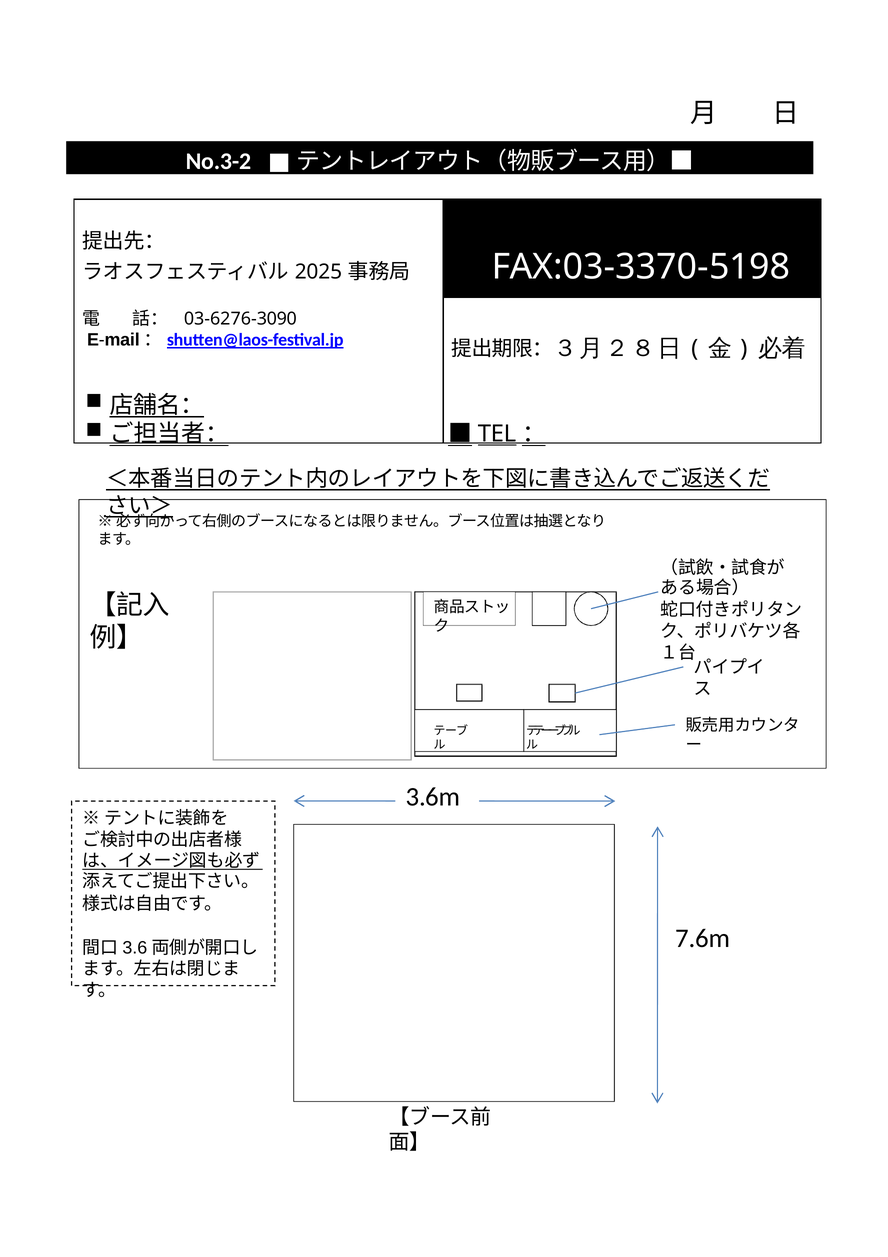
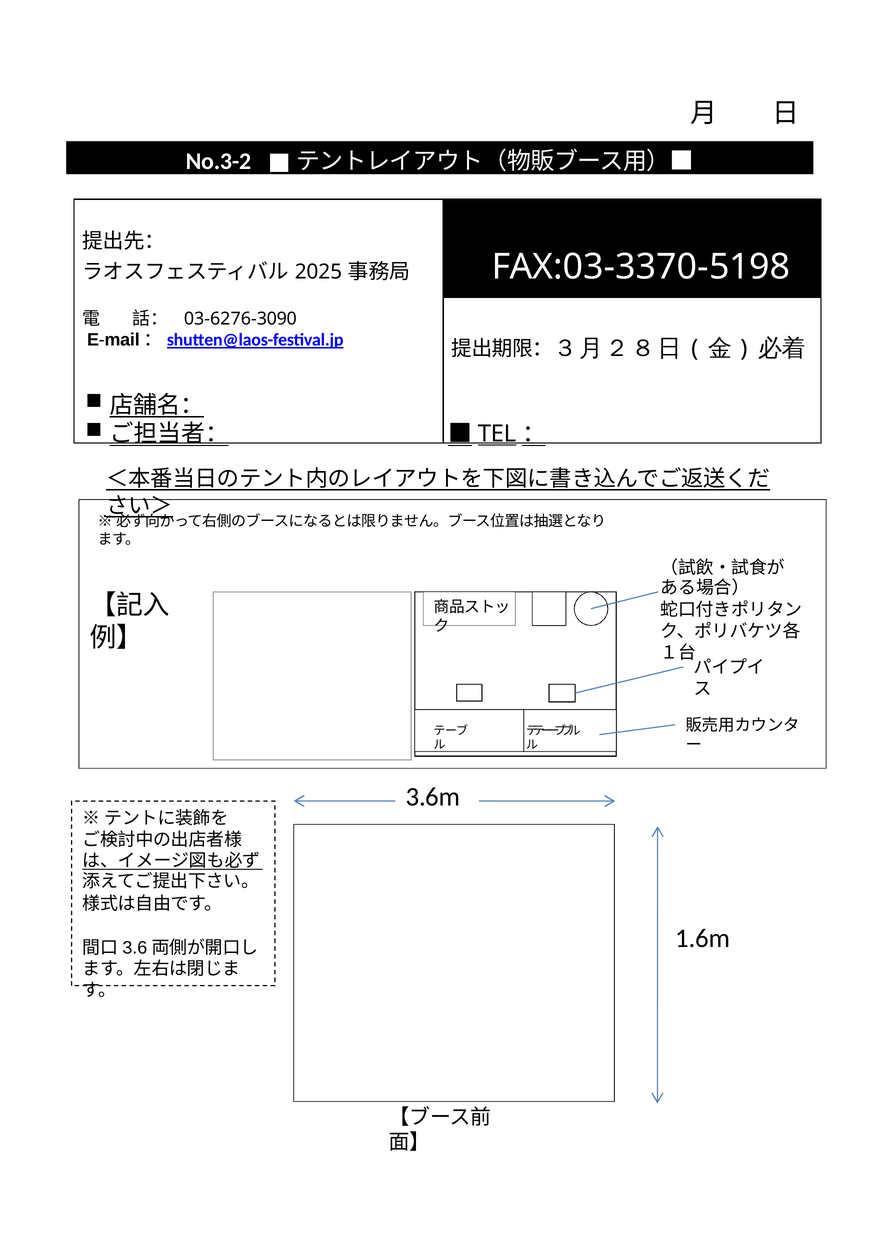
7.6m: 7.6m -> 1.6m
